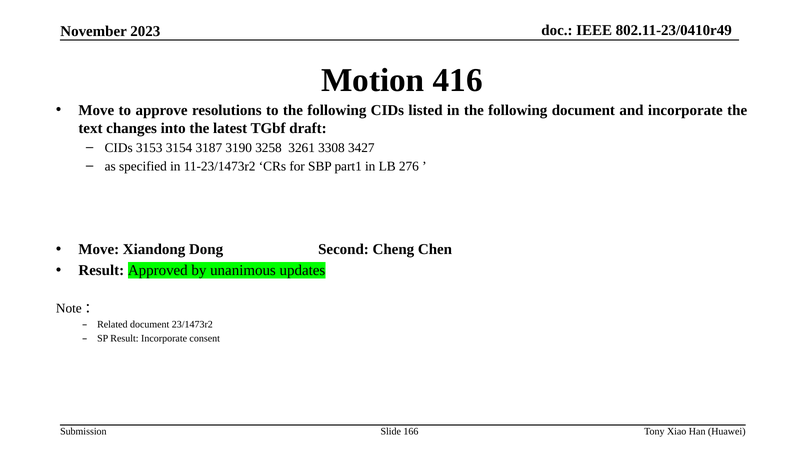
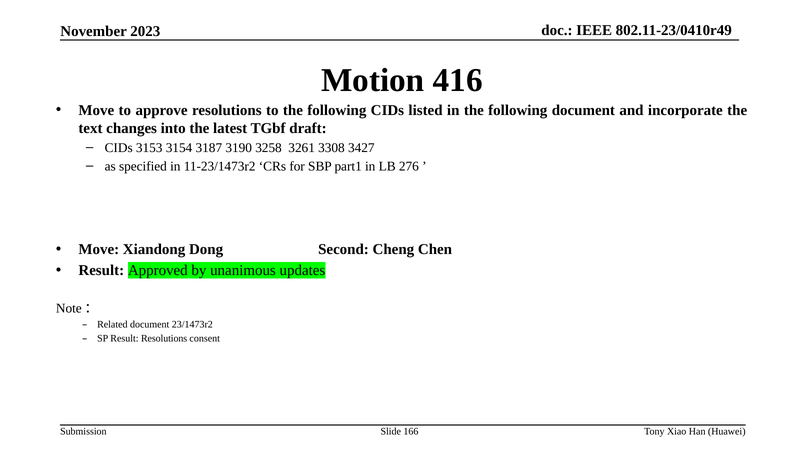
Result Incorporate: Incorporate -> Resolutions
